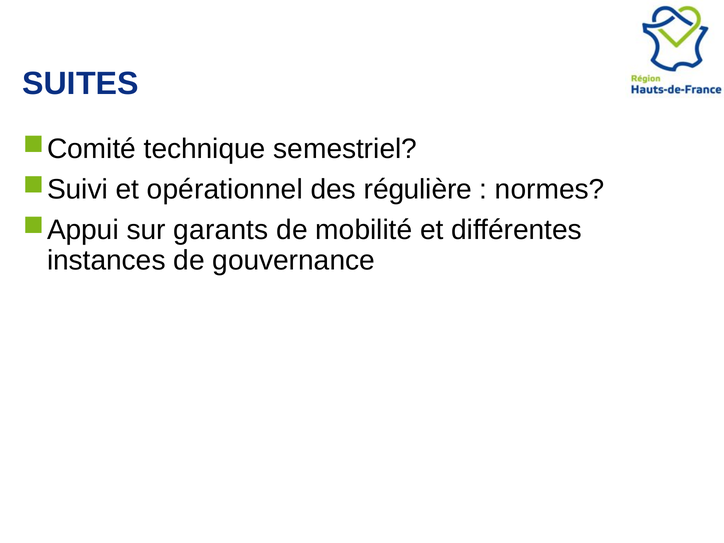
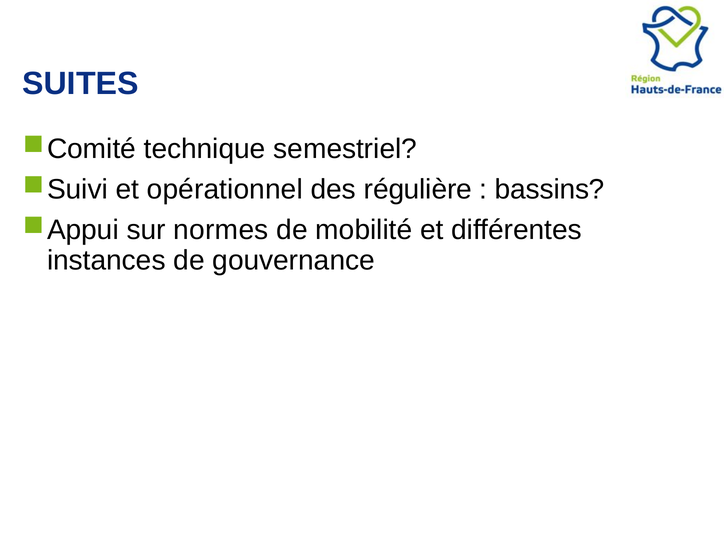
normes: normes -> bassins
garants: garants -> normes
